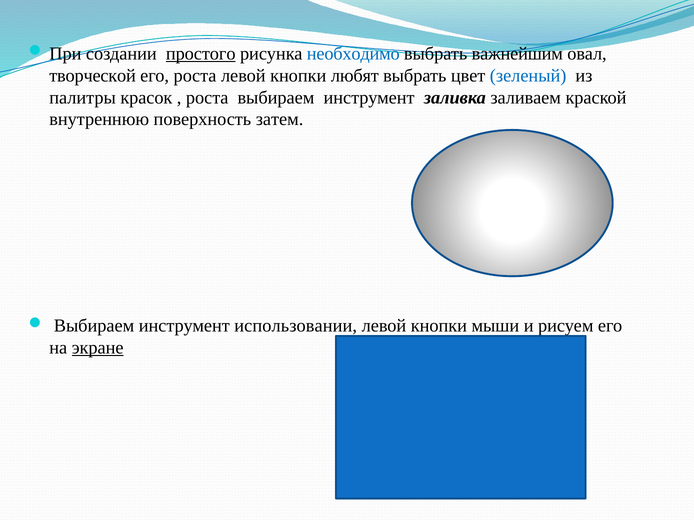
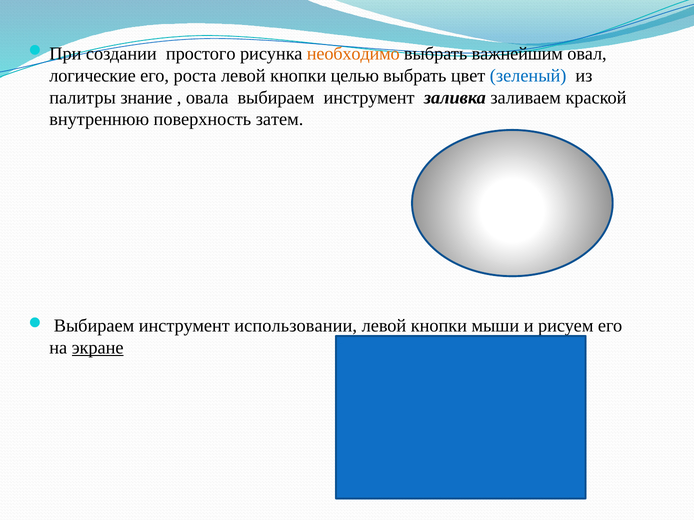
простого underline: present -> none
необходимо colour: blue -> orange
творческой: творческой -> логические
любят: любят -> целью
красок: красок -> знание
роста at (207, 98): роста -> овала
